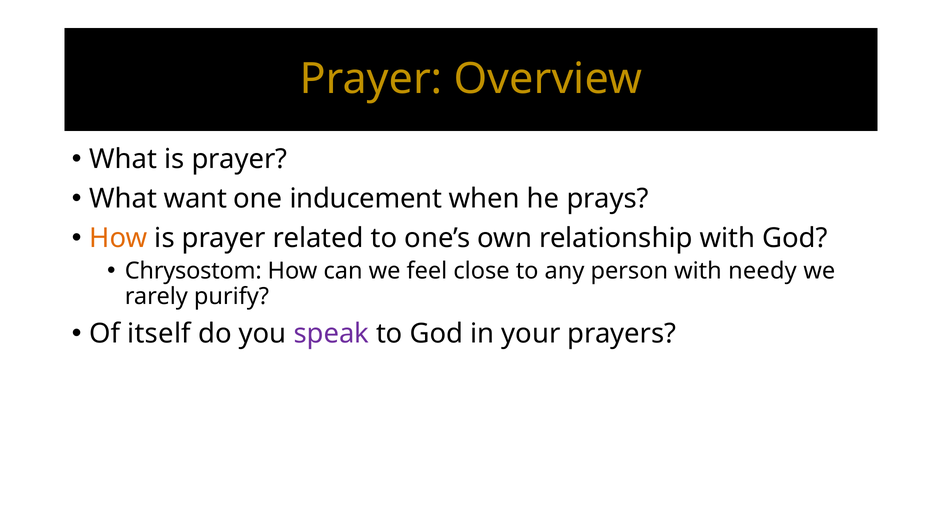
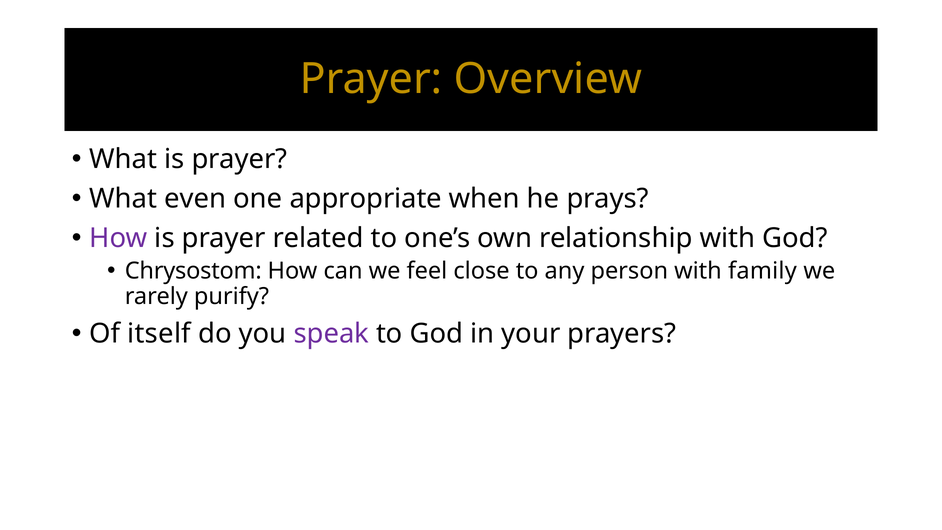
want: want -> even
inducement: inducement -> appropriate
How at (119, 238) colour: orange -> purple
needy: needy -> family
